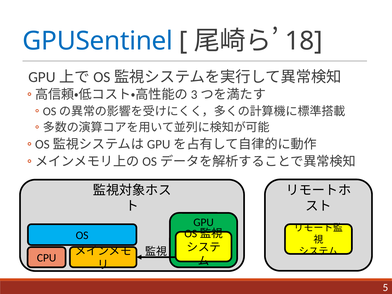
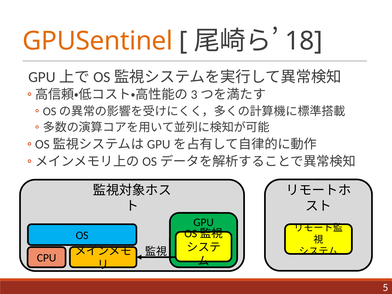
GPUSentinel colour: blue -> orange
